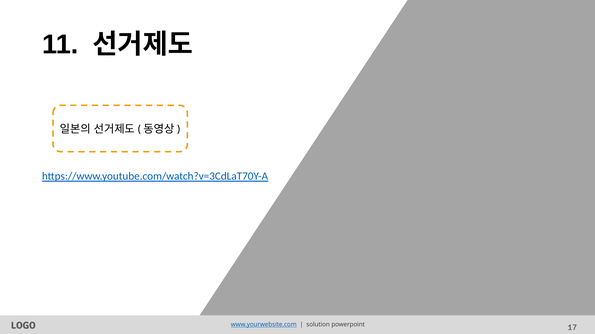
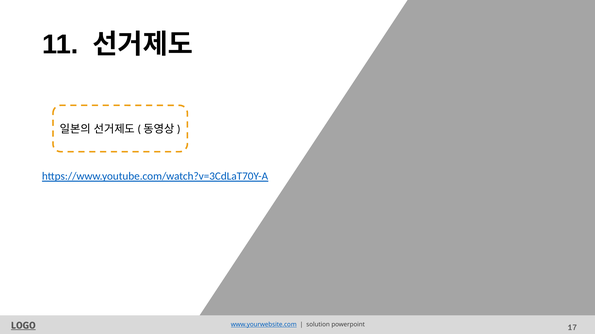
LOGO underline: none -> present
